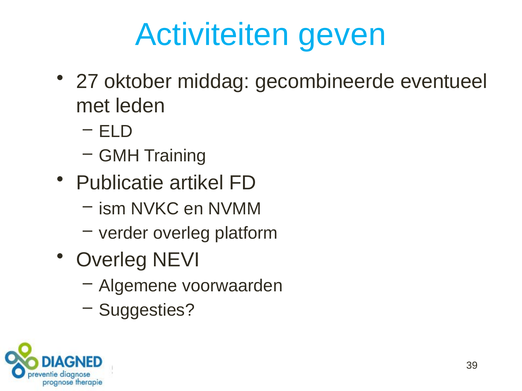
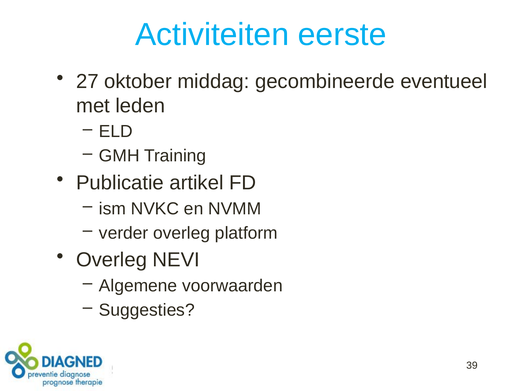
geven: geven -> eerste
